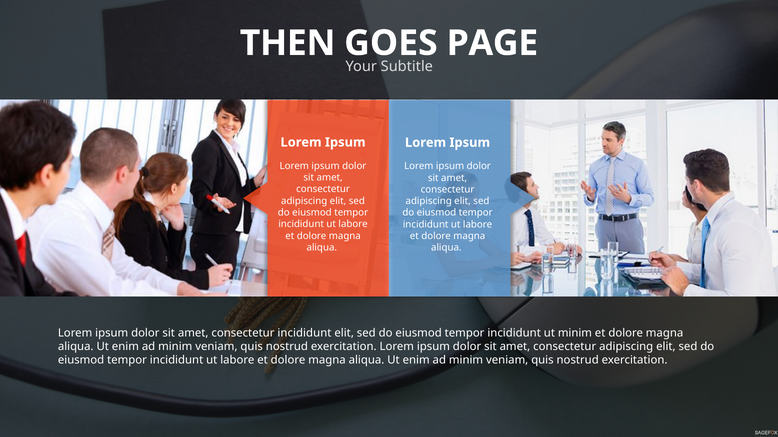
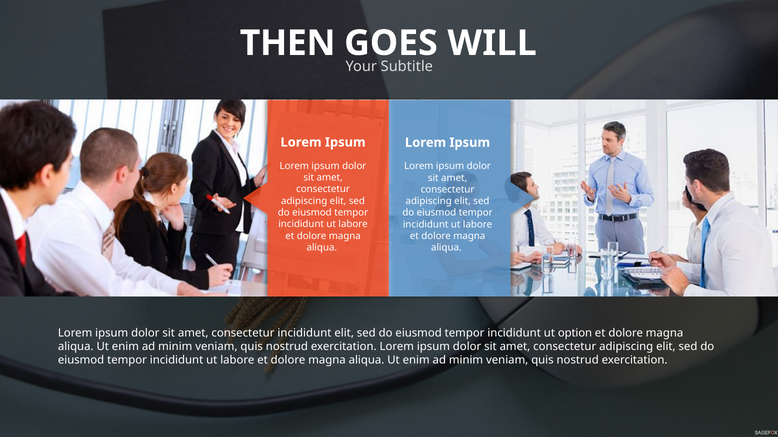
PAGE: PAGE -> WILL
ut minim: minim -> option
